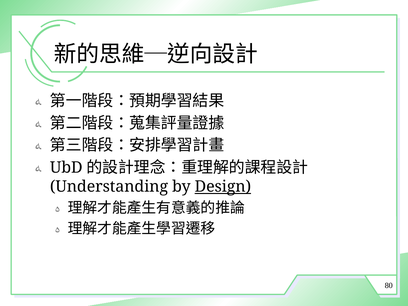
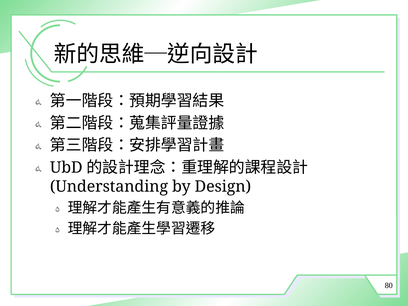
Design underline: present -> none
